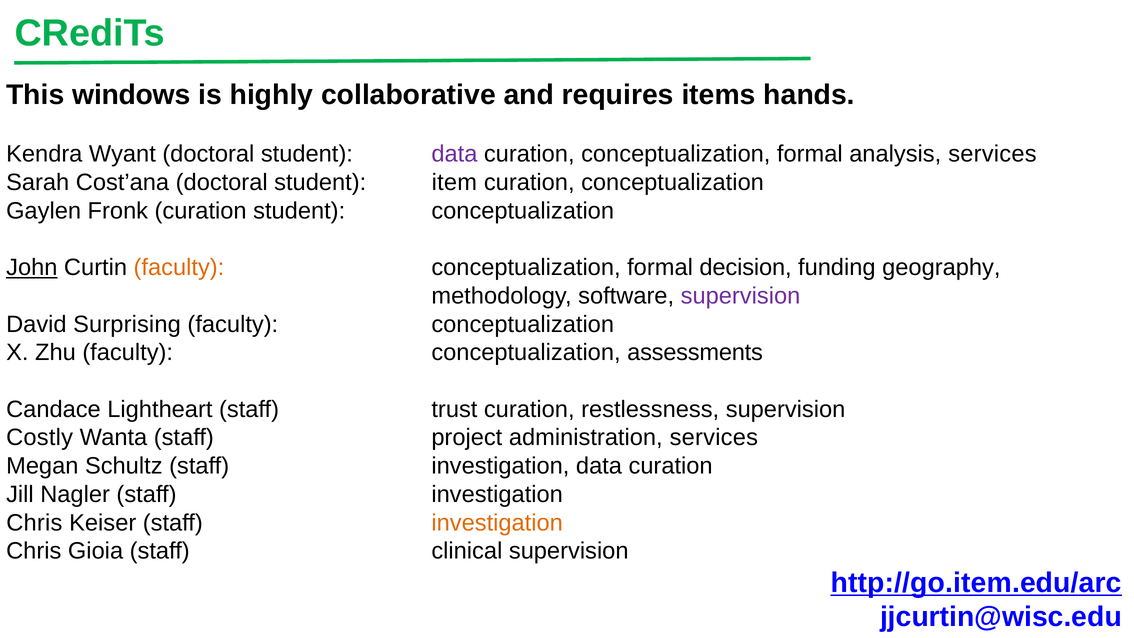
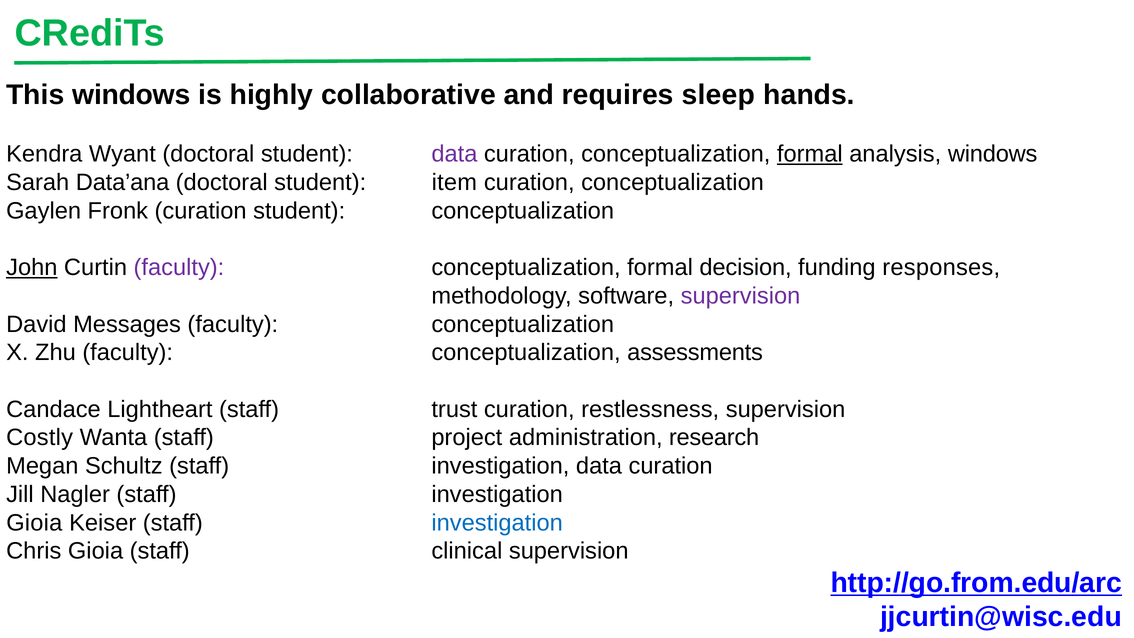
items: items -> sleep
formal at (810, 154) underline: none -> present
analysis services: services -> windows
Cost’ana: Cost’ana -> Data’ana
faculty at (179, 267) colour: orange -> purple
geography: geography -> responses
Surprising: Surprising -> Messages
administration services: services -> research
Chris at (34, 523): Chris -> Gioia
investigation at (497, 523) colour: orange -> blue
http://go.item.edu/arc: http://go.item.edu/arc -> http://go.from.edu/arc
